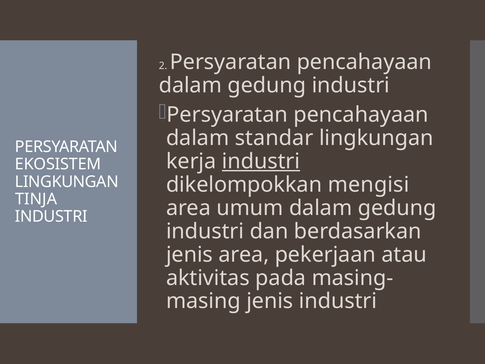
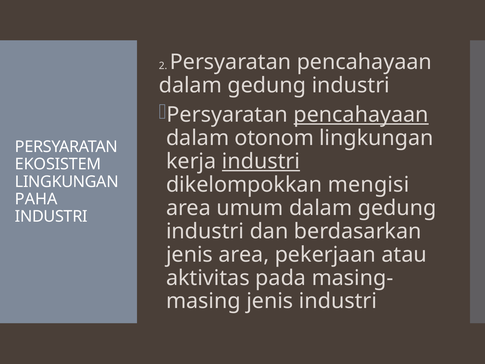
pencahayaan at (361, 115) underline: none -> present
standar: standar -> otonom
TINJA: TINJA -> PAHA
